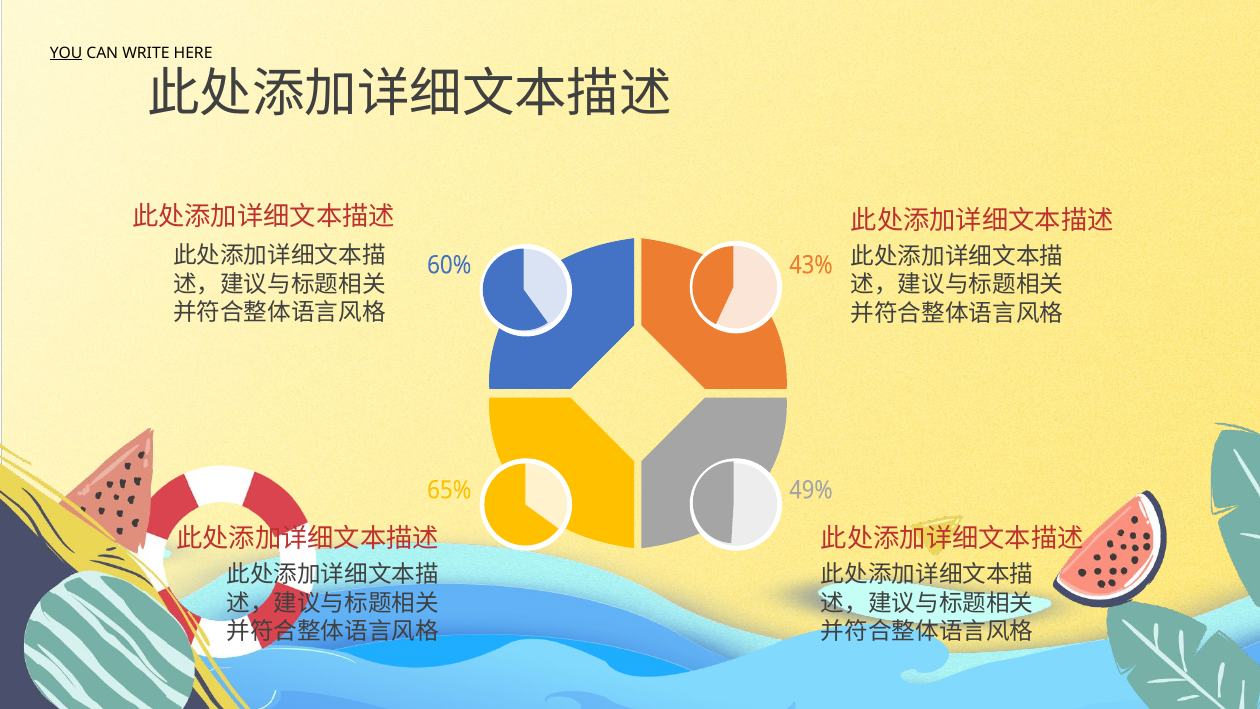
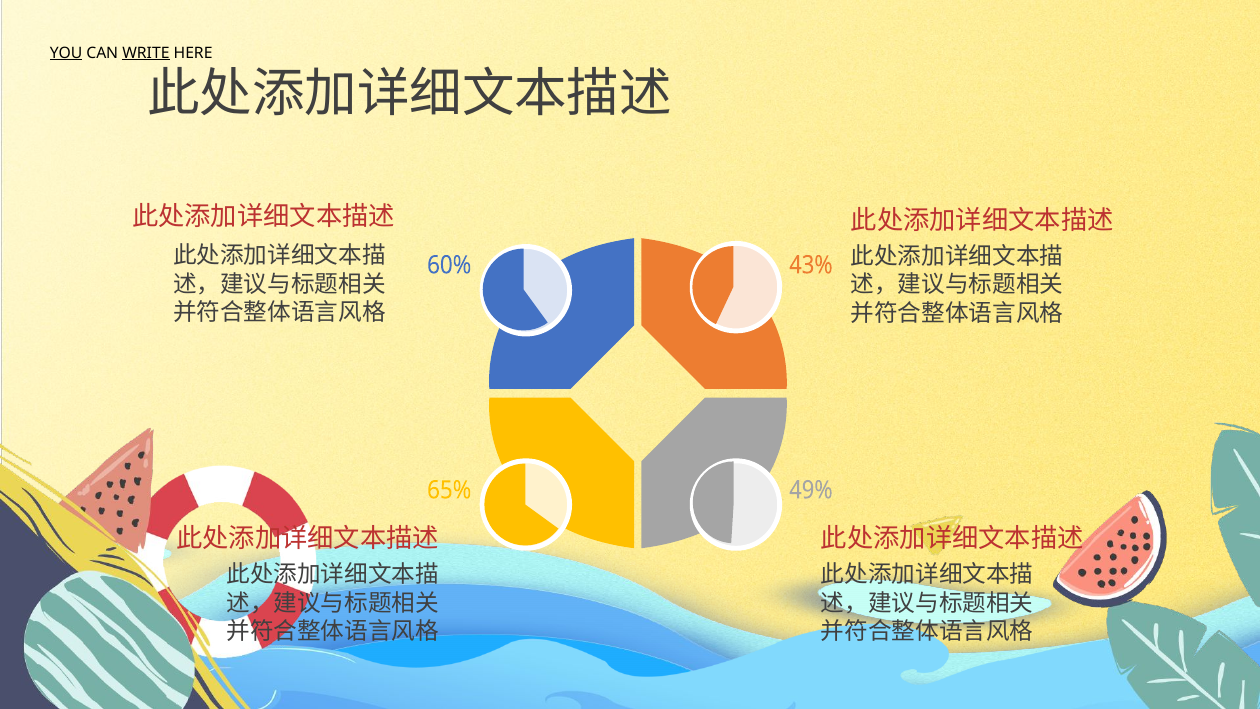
WRITE underline: none -> present
